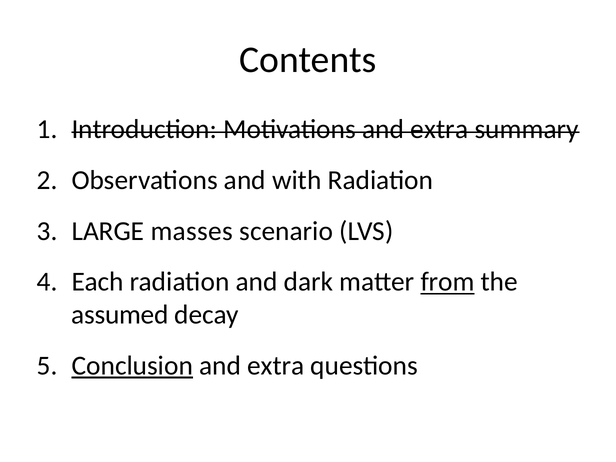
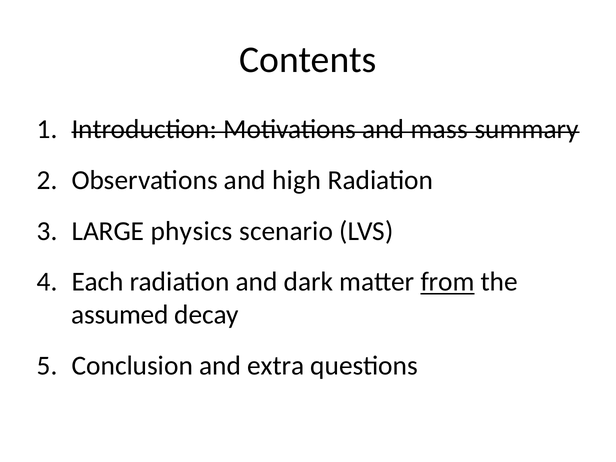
Motivations and extra: extra -> mass
with: with -> high
masses: masses -> physics
Conclusion underline: present -> none
